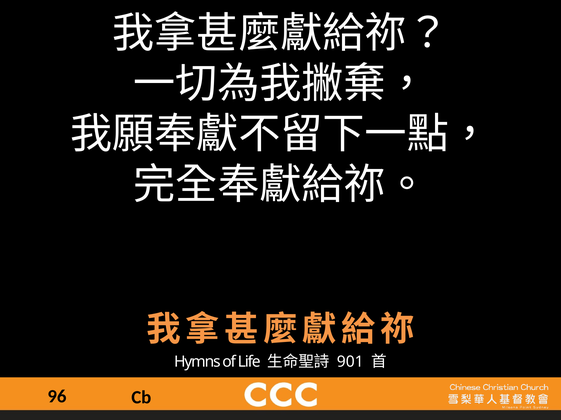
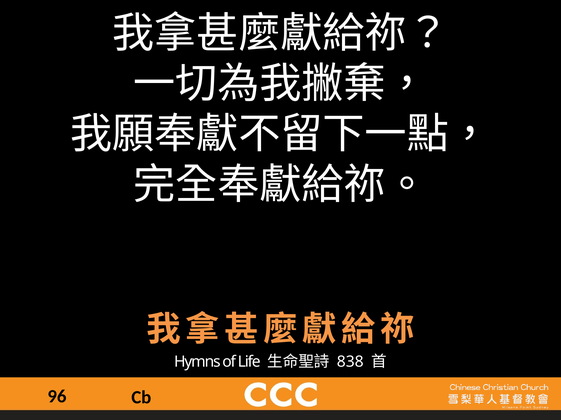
901: 901 -> 838
